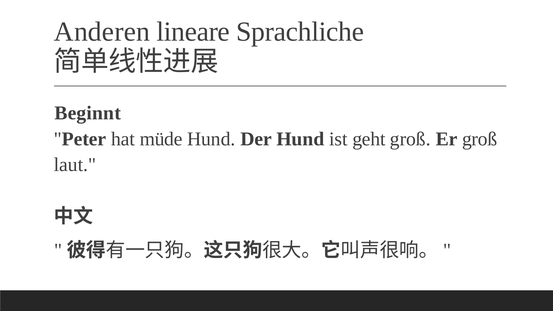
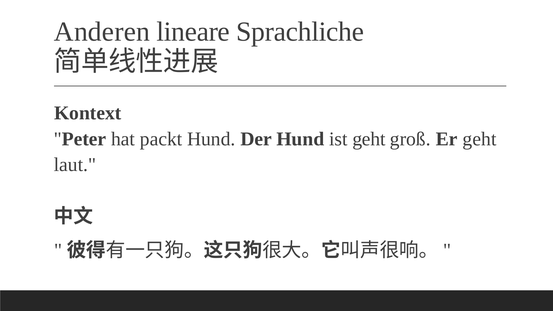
Beginnt: Beginnt -> Kontext
müde: müde -> packt
Er groß: groß -> geht
